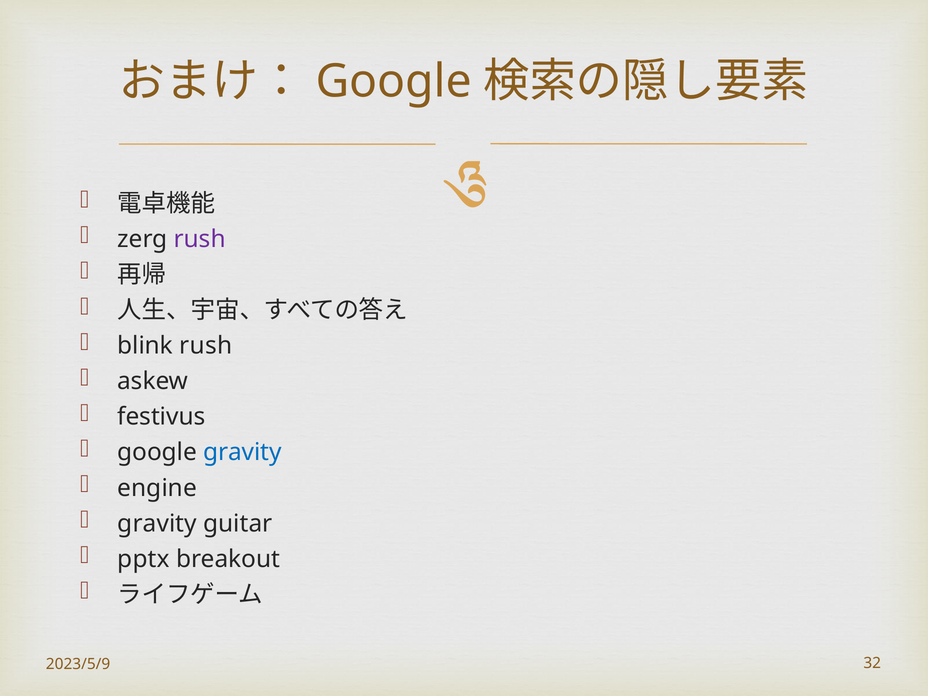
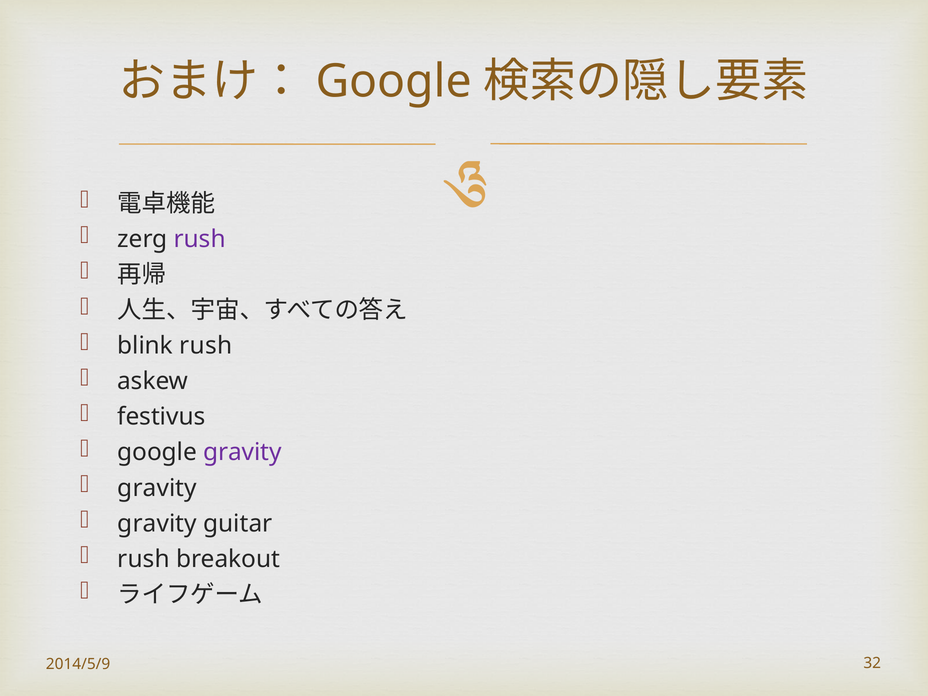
gravity at (242, 452) colour: blue -> purple
engine at (157, 488): engine -> gravity
pptx at (144, 559): pptx -> rush
2023/5/9: 2023/5/9 -> 2014/5/9
